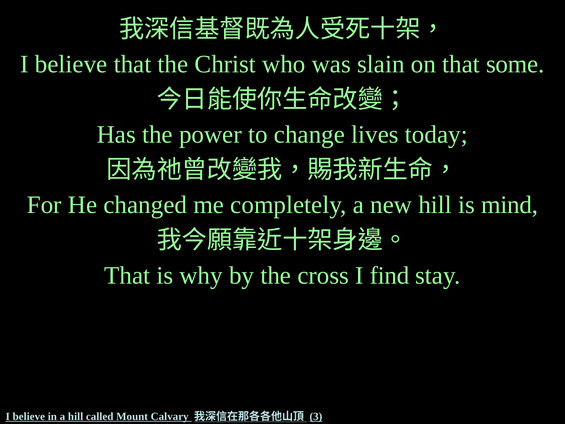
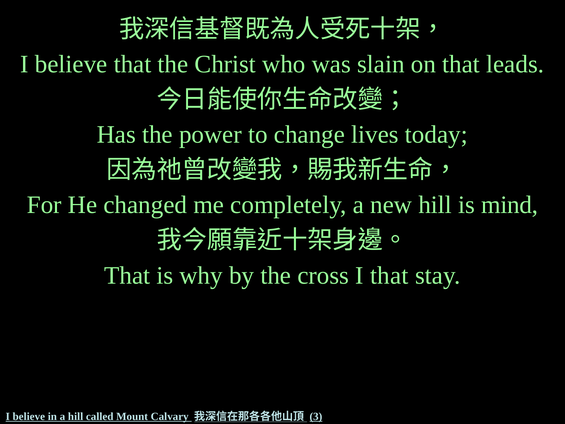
some: some -> leads
I find: find -> that
